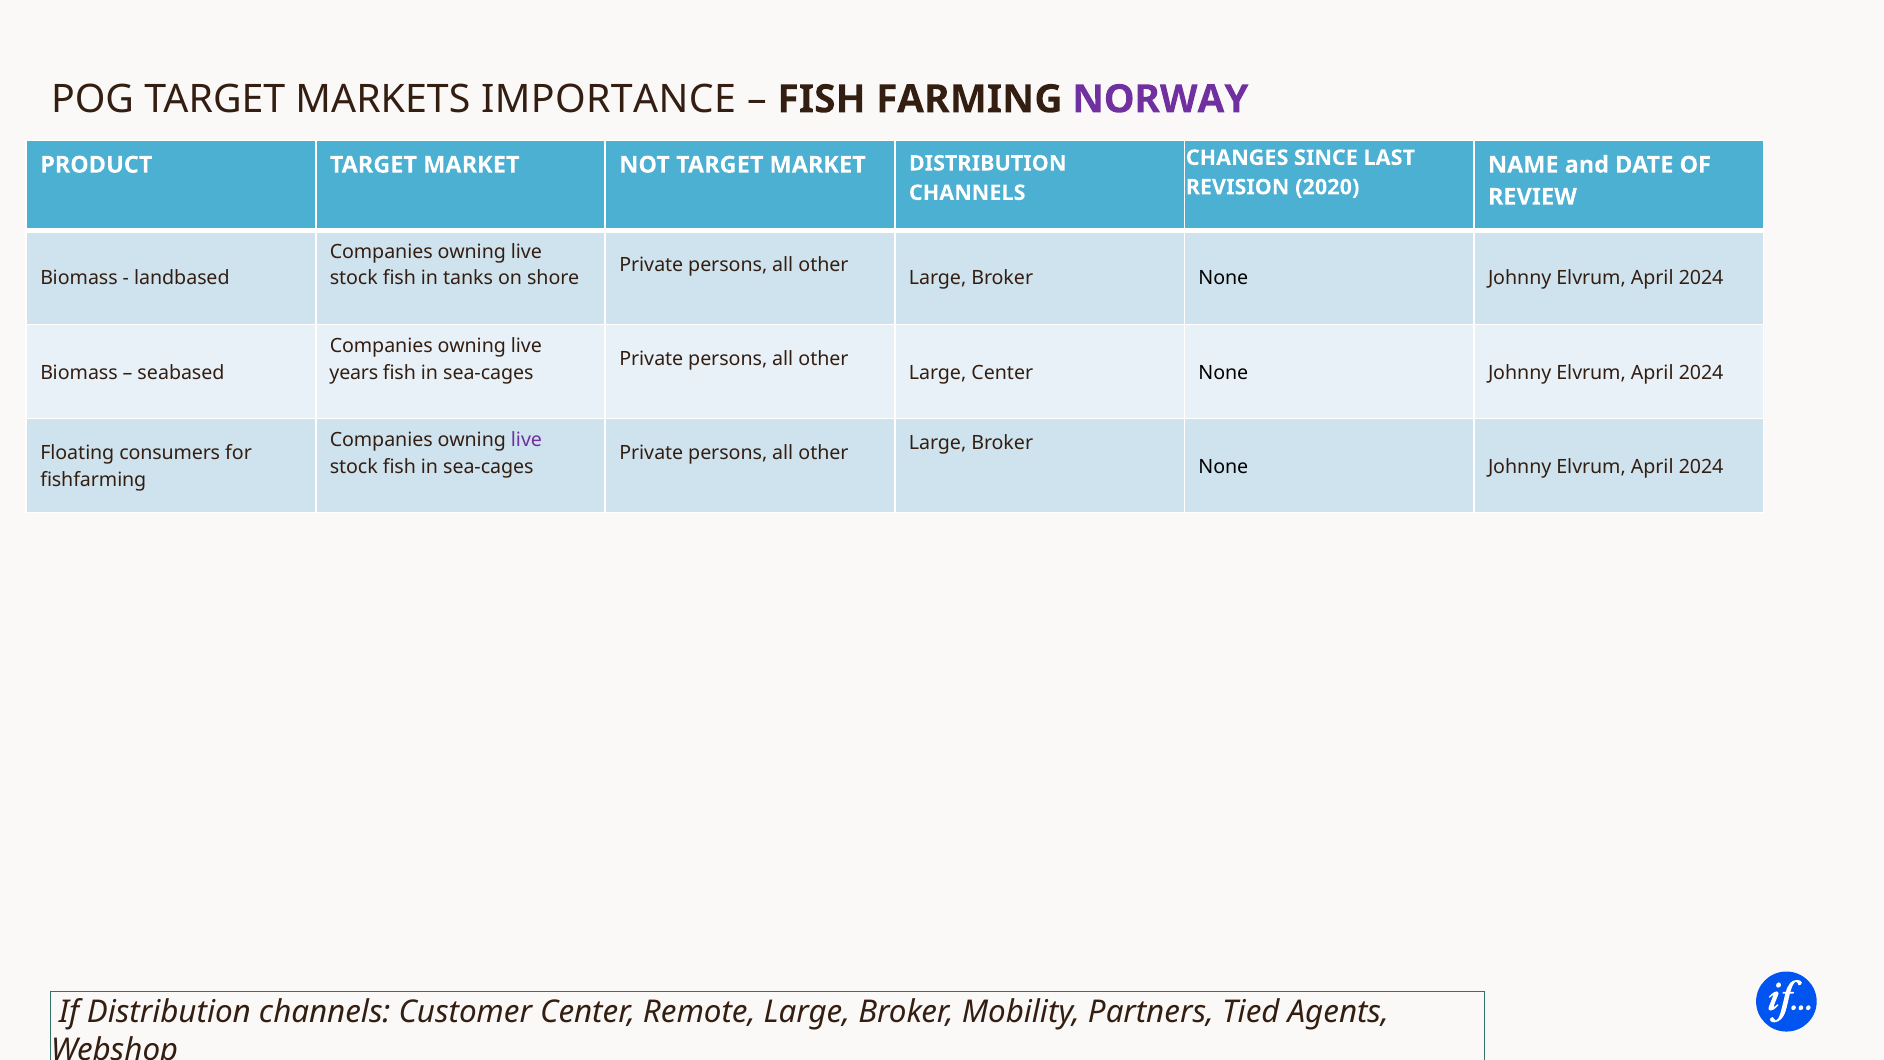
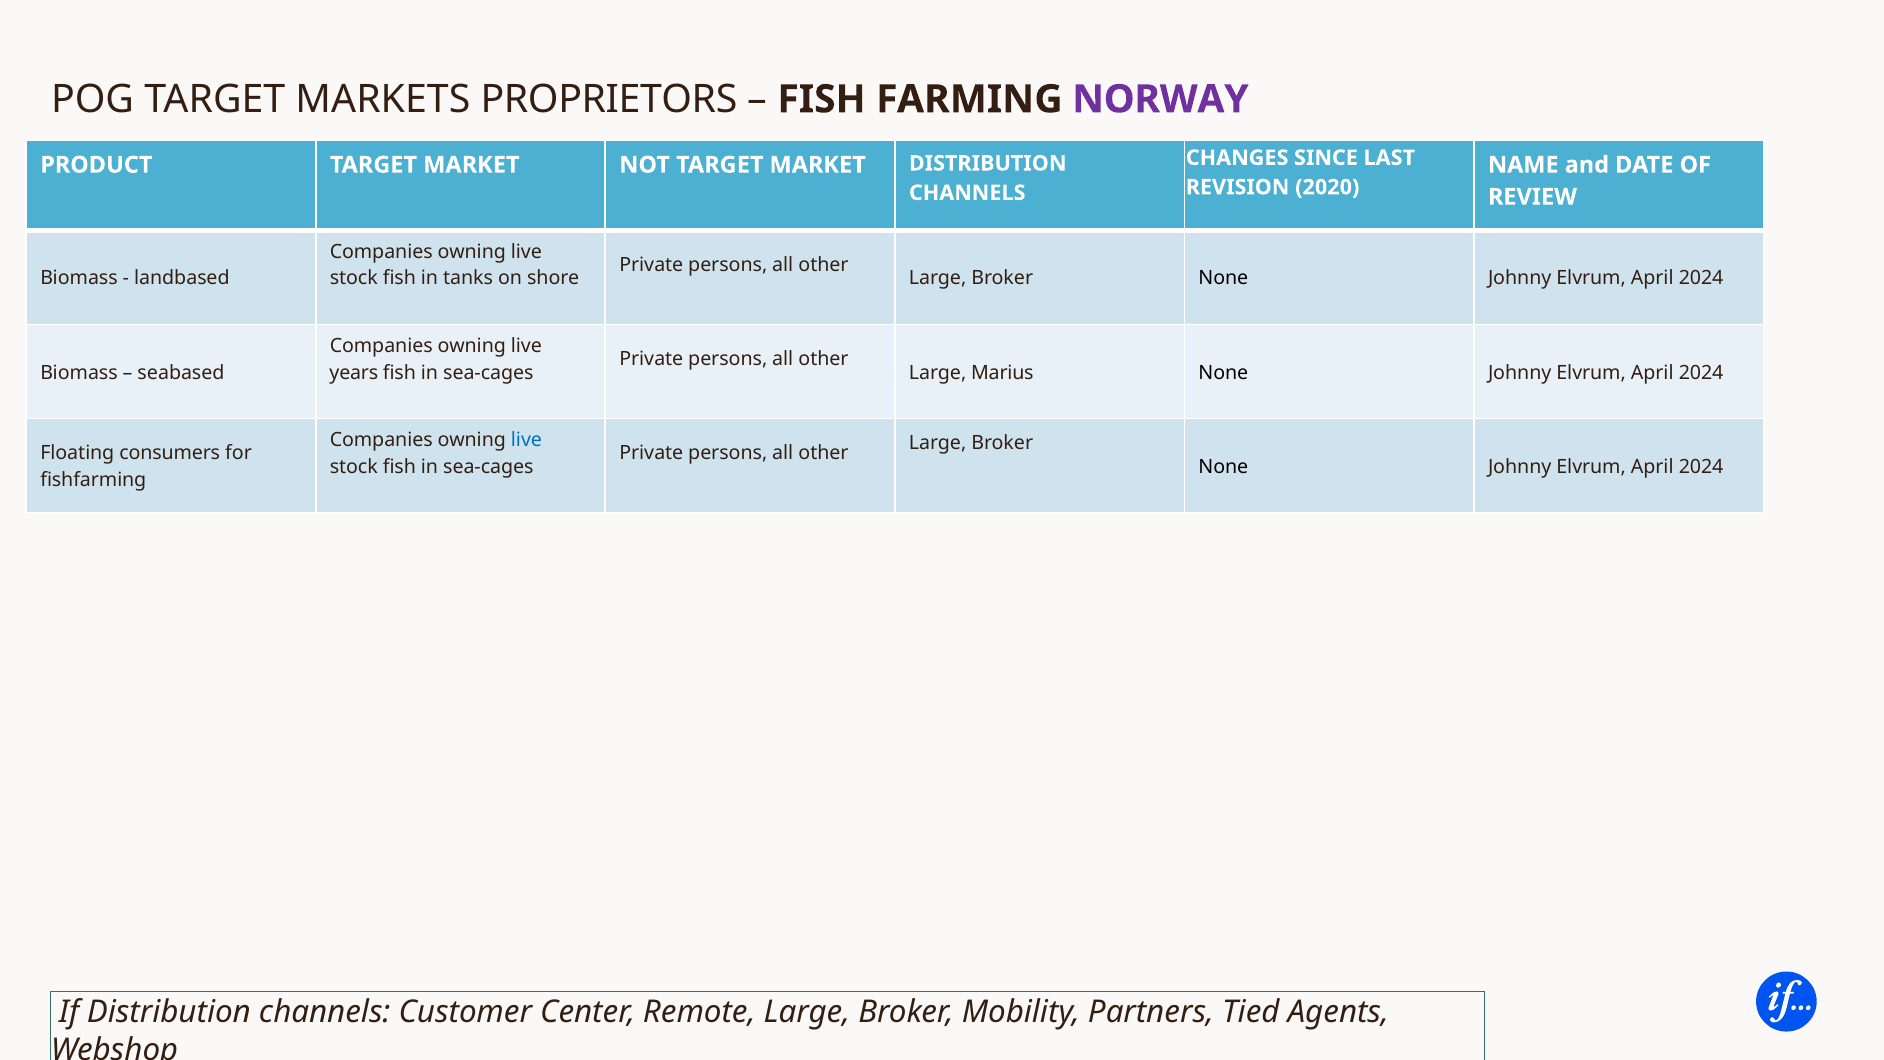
IMPORTANCE: IMPORTANCE -> PROPRIETORS
Large Center: Center -> Marius
live at (526, 440) colour: purple -> blue
